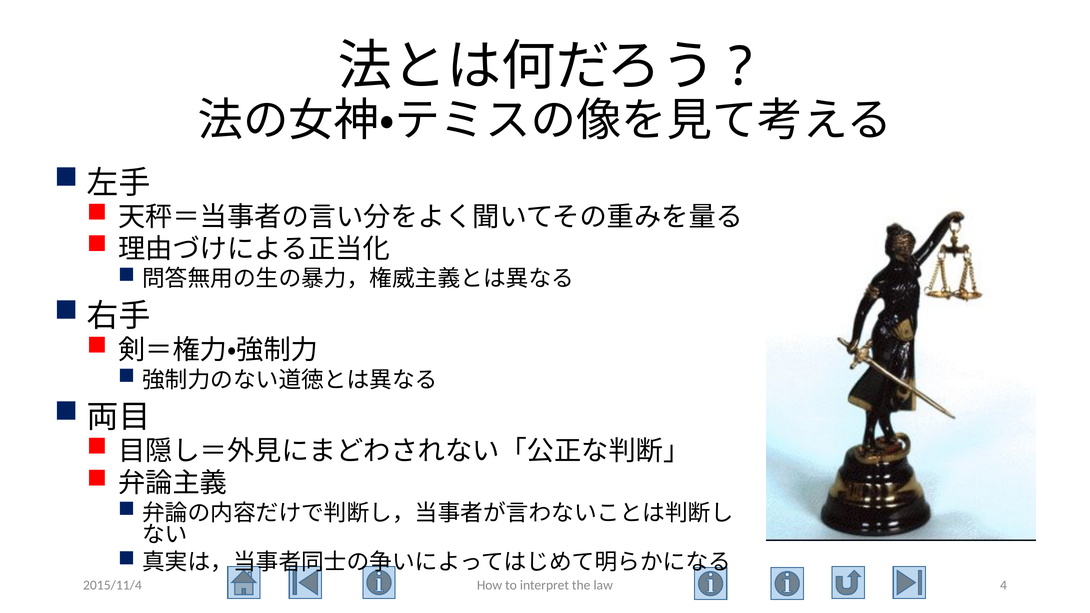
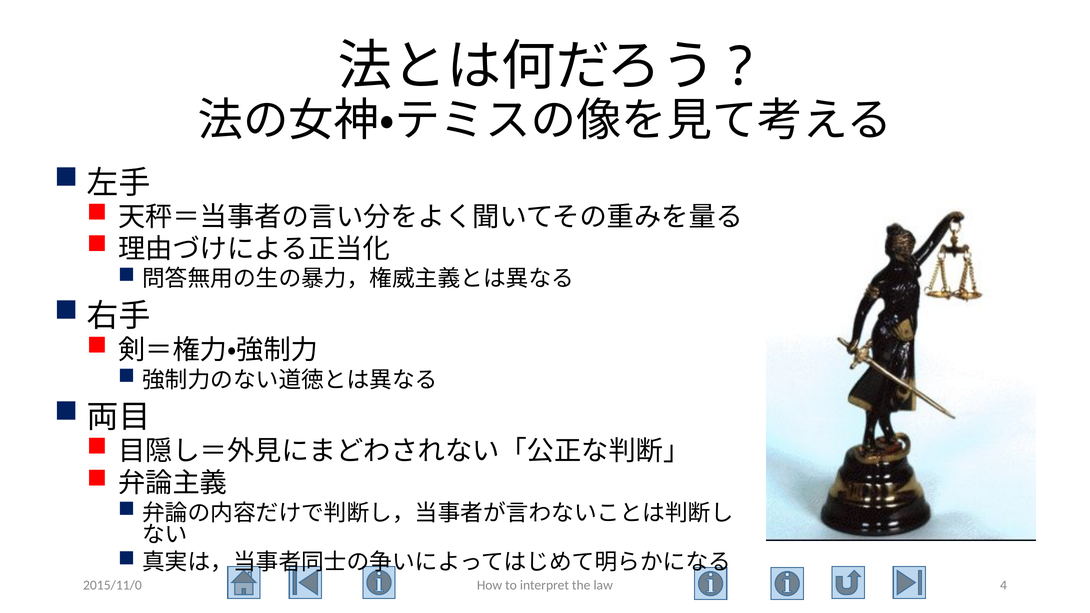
2015/11/4: 2015/11/4 -> 2015/11/0
